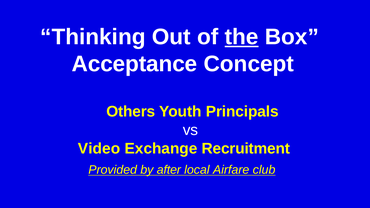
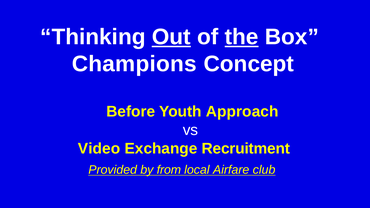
Out underline: none -> present
Acceptance: Acceptance -> Champions
Others: Others -> Before
Principals: Principals -> Approach
after: after -> from
